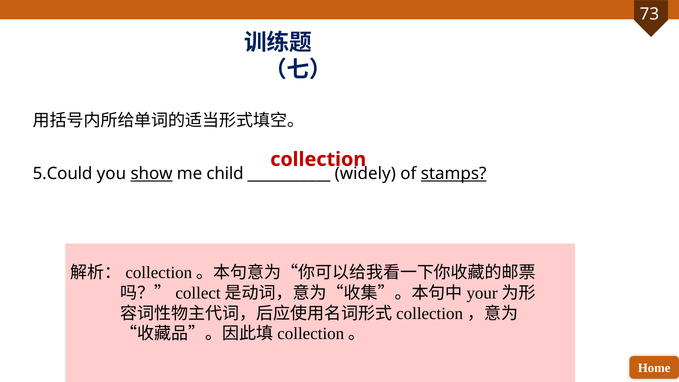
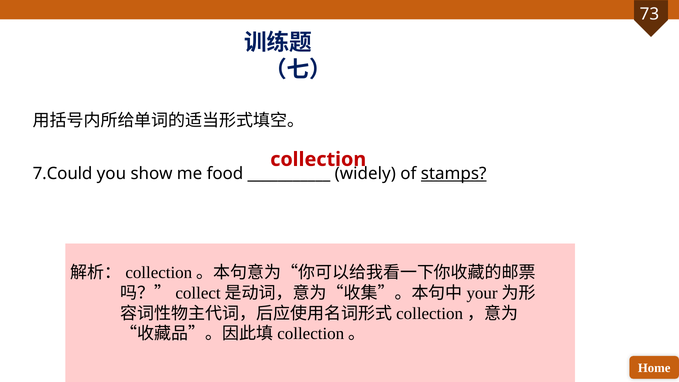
5.Could: 5.Could -> 7.Could
show underline: present -> none
child: child -> food
